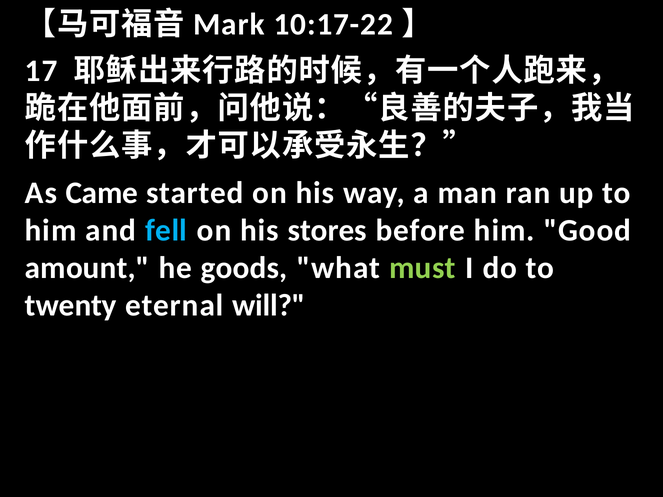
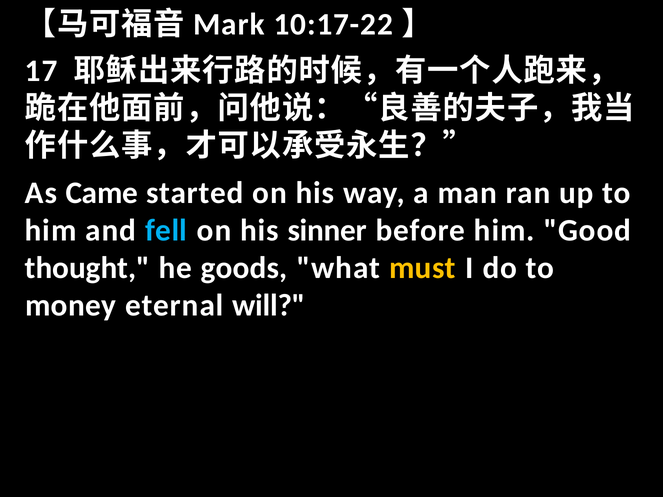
stores: stores -> sinner
amount: amount -> thought
must colour: light green -> yellow
twenty: twenty -> money
